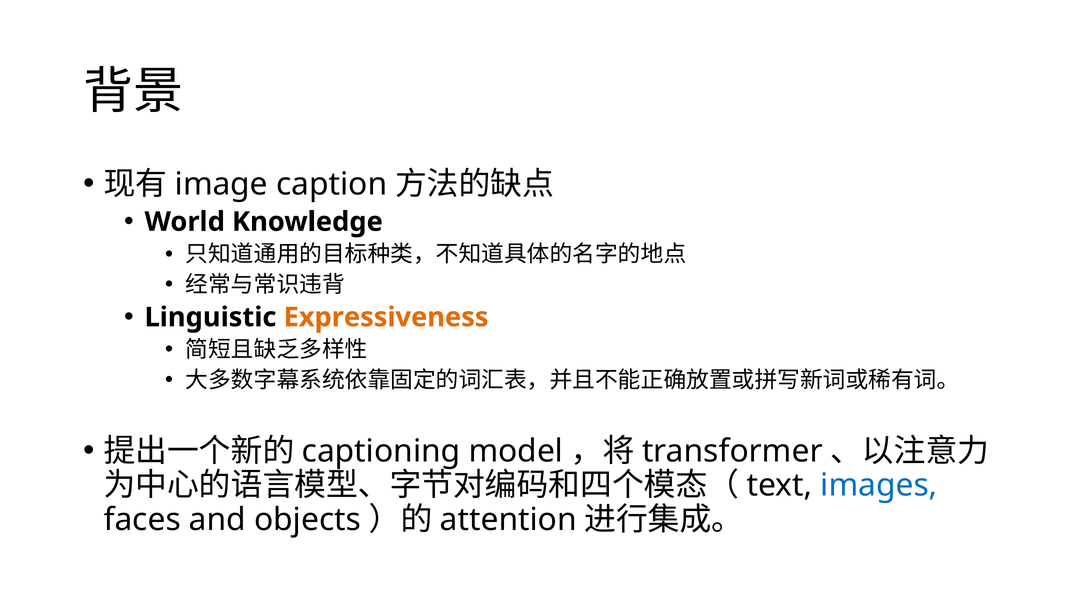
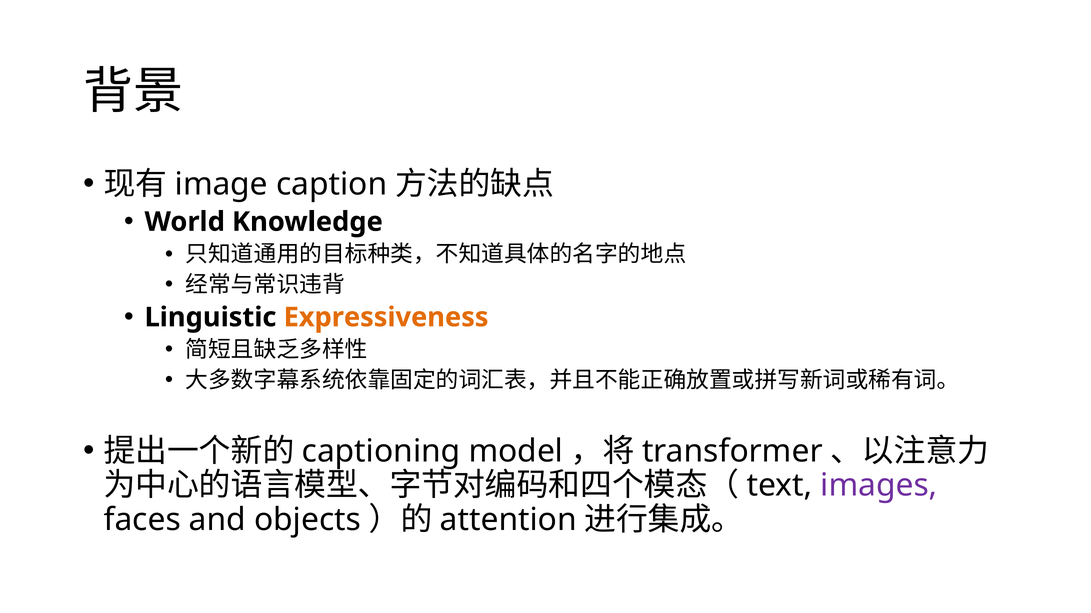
images colour: blue -> purple
